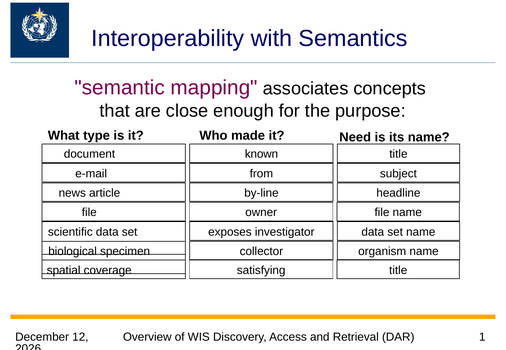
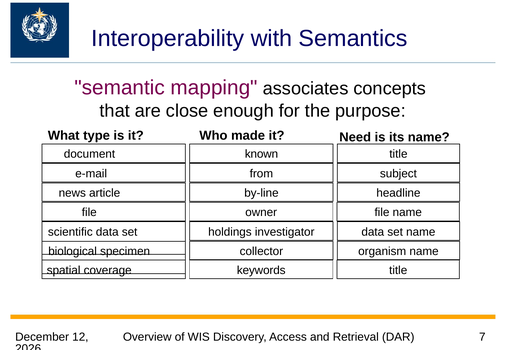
exposes: exposes -> holdings
satisfying: satisfying -> keywords
1: 1 -> 7
